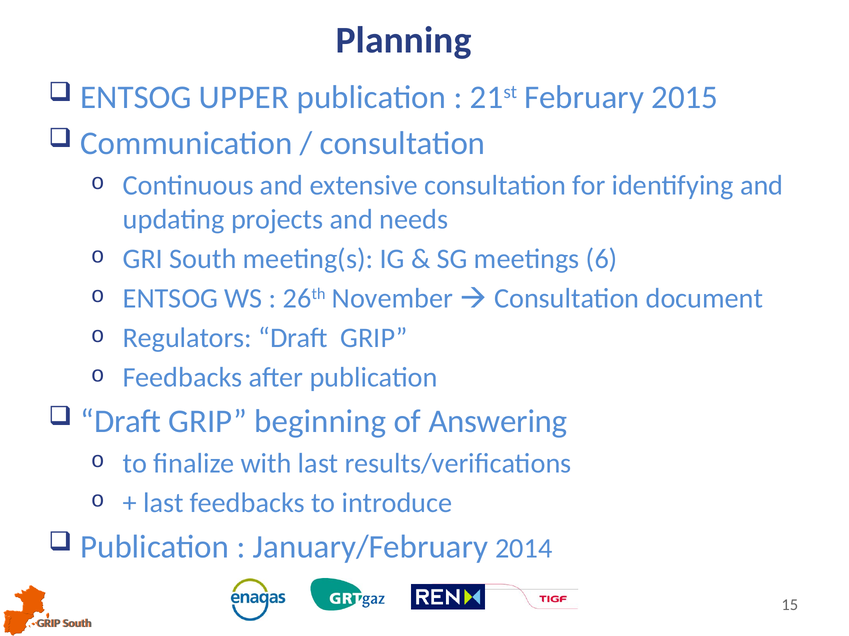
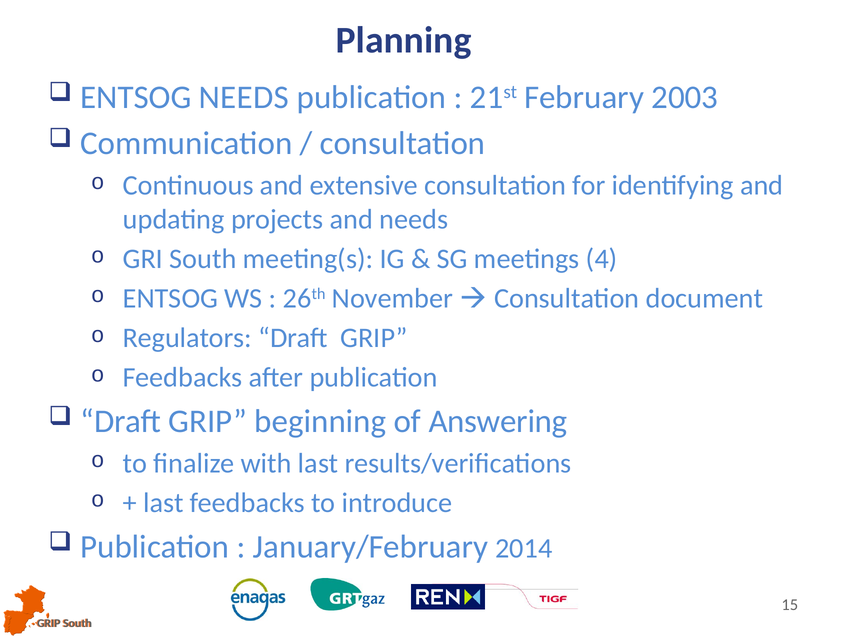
ENTSOG UPPER: UPPER -> NEEDS
2015: 2015 -> 2003
6: 6 -> 4
